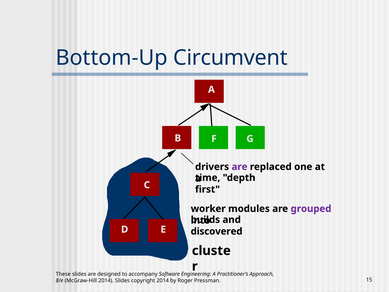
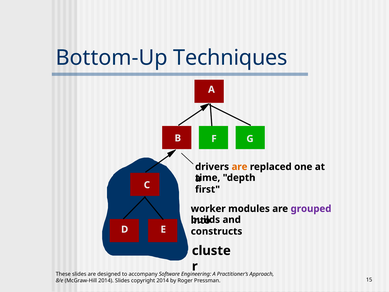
Circumvent: Circumvent -> Techniques
are at (240, 167) colour: purple -> orange
discovered: discovered -> constructs
